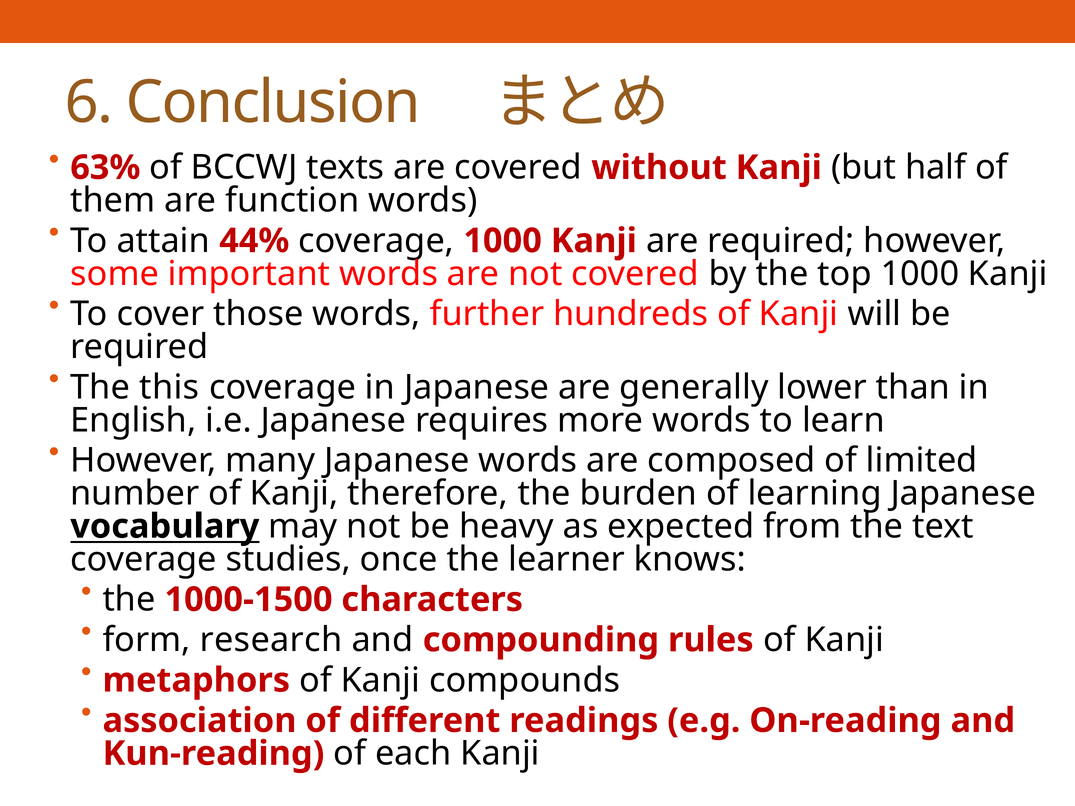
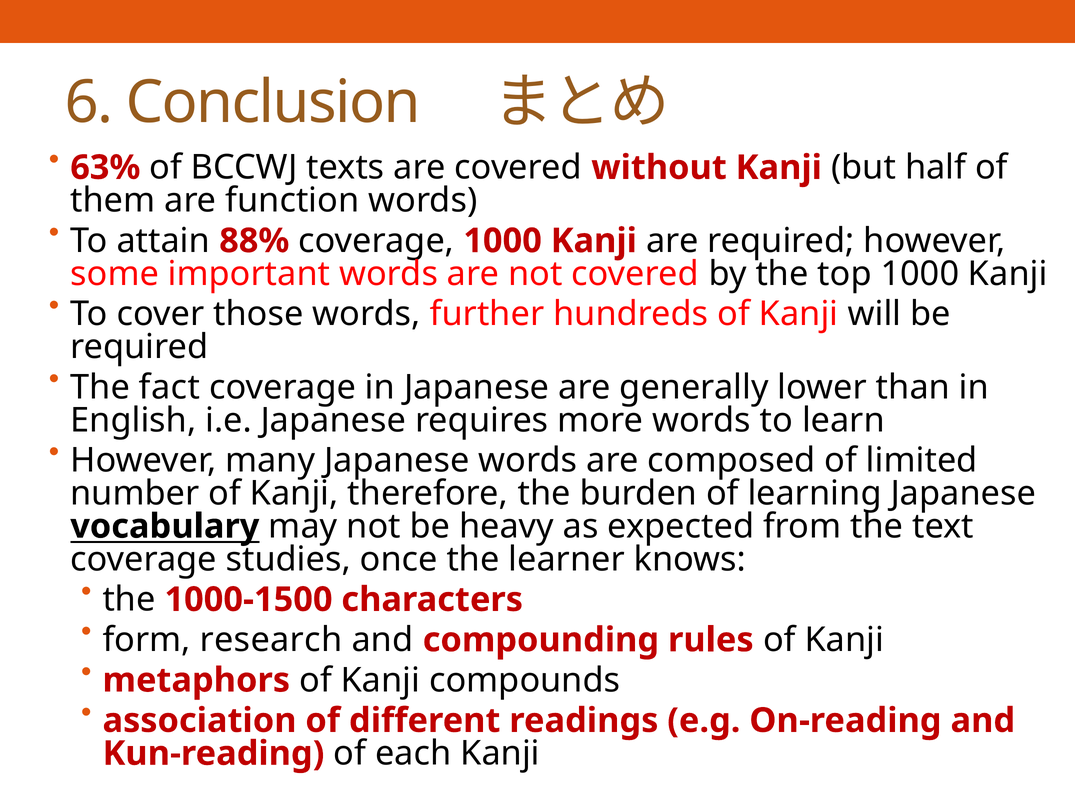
44%: 44% -> 88%
this: this -> fact
